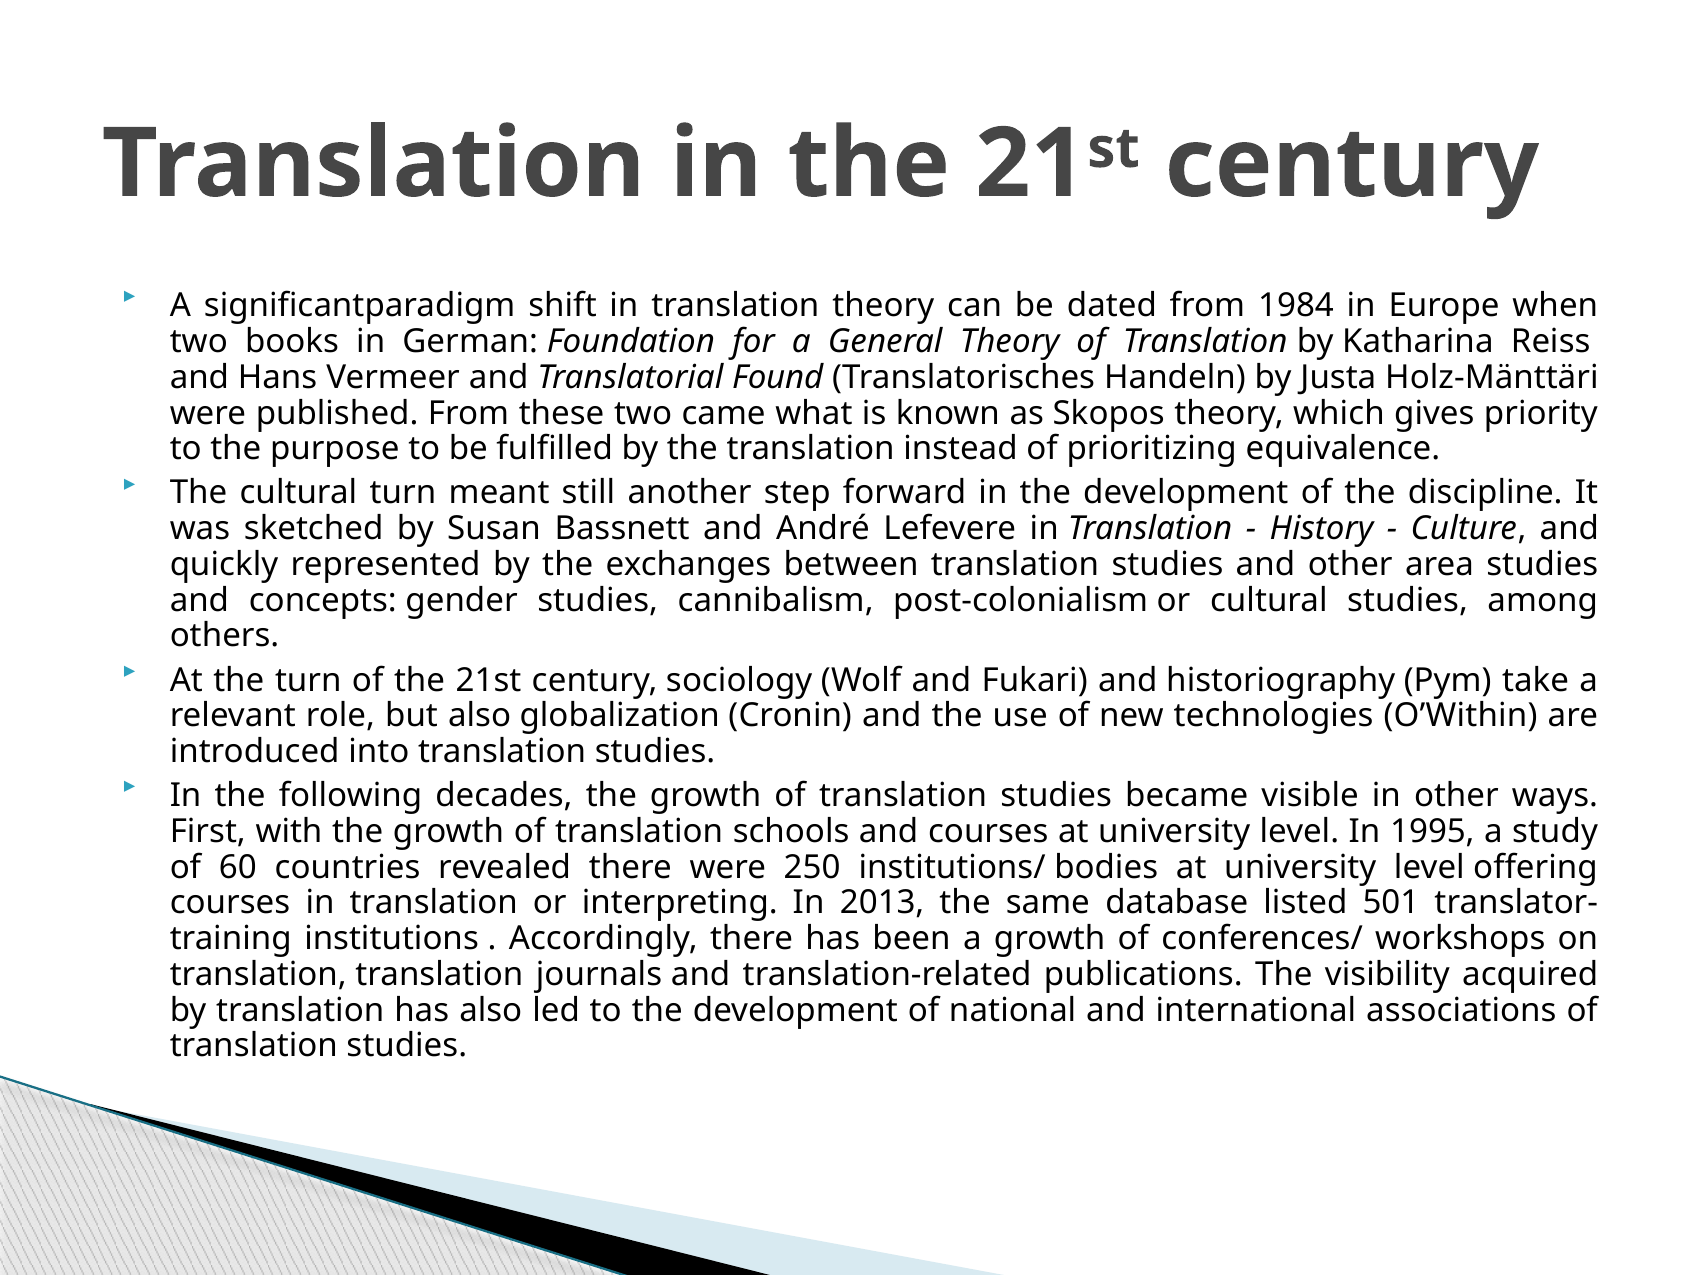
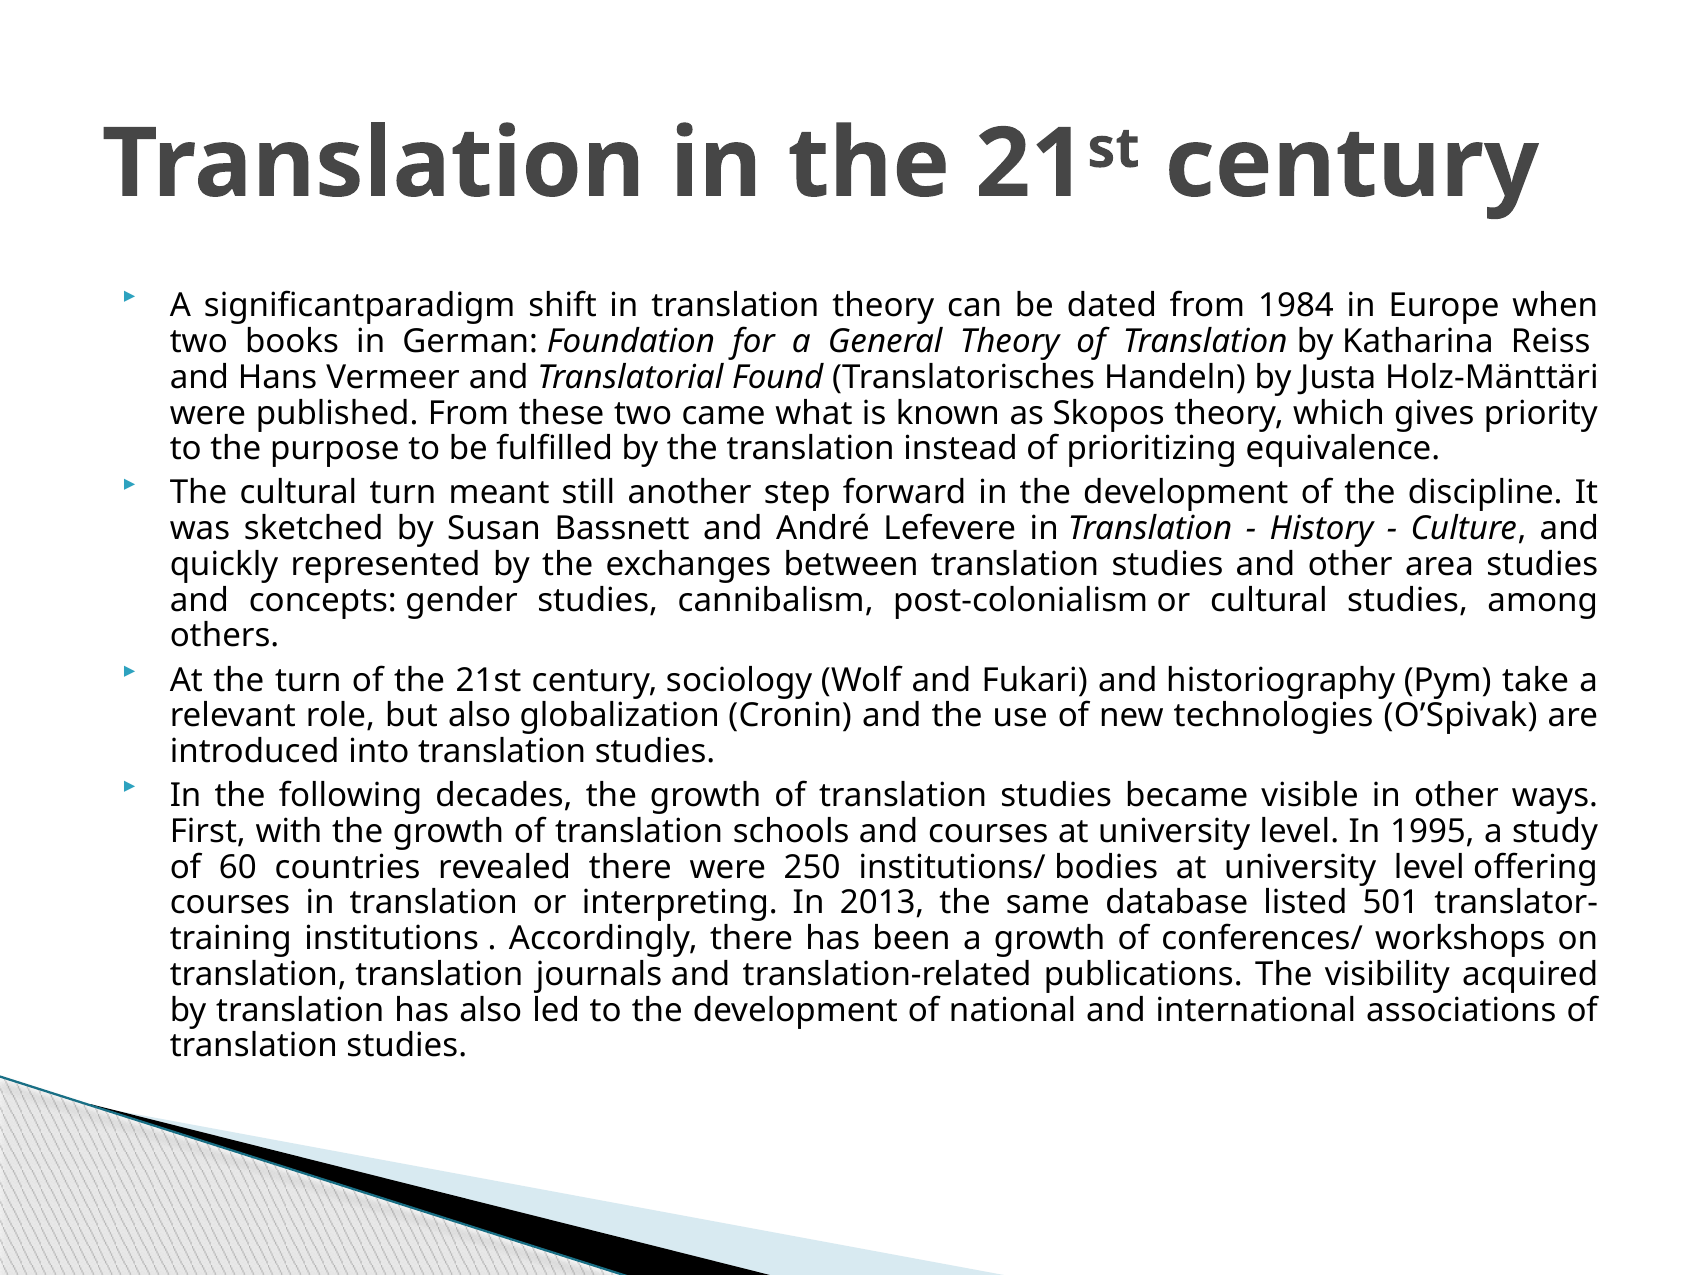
O’Within: O’Within -> O’Spivak
